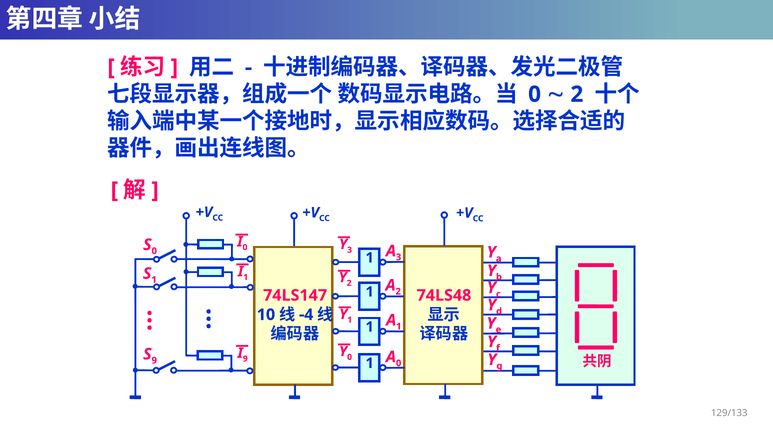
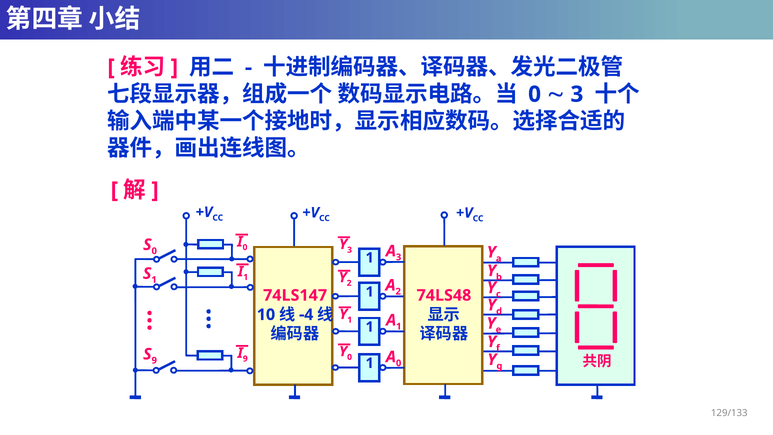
2 at (577, 94): 2 -> 3
